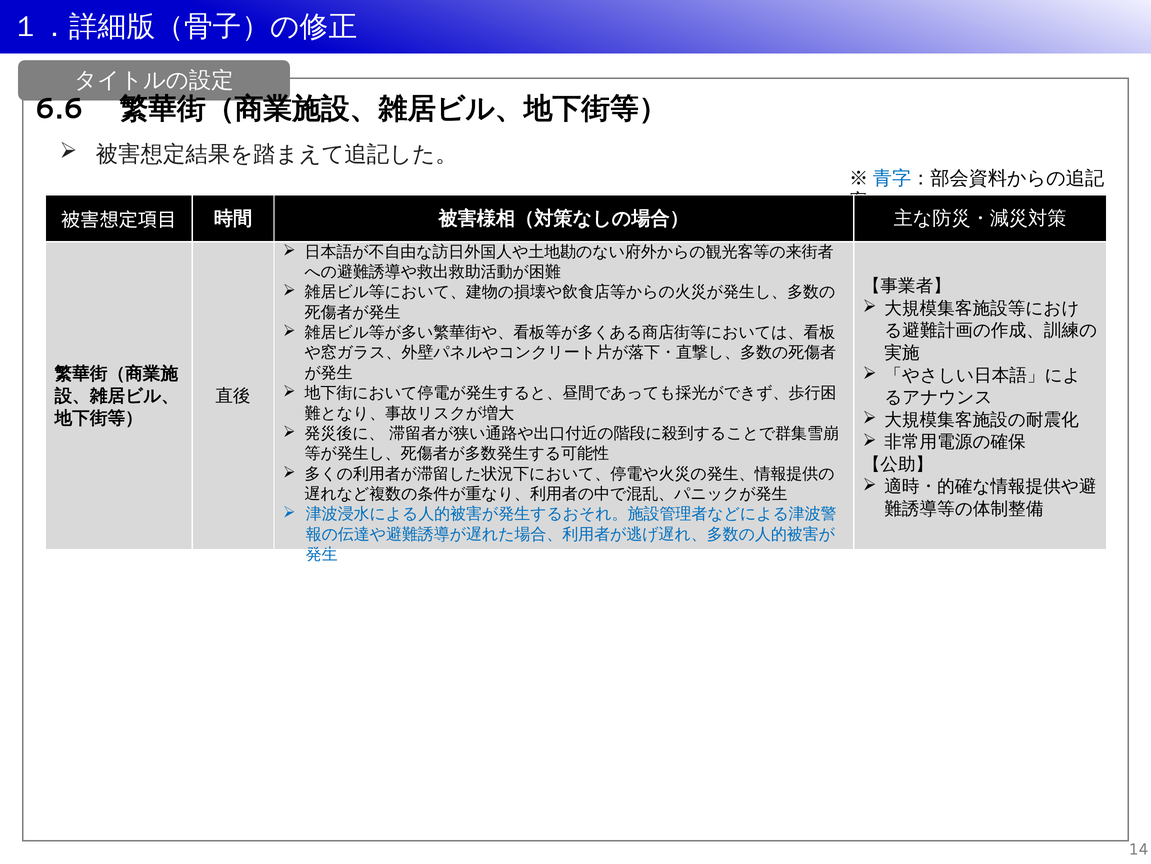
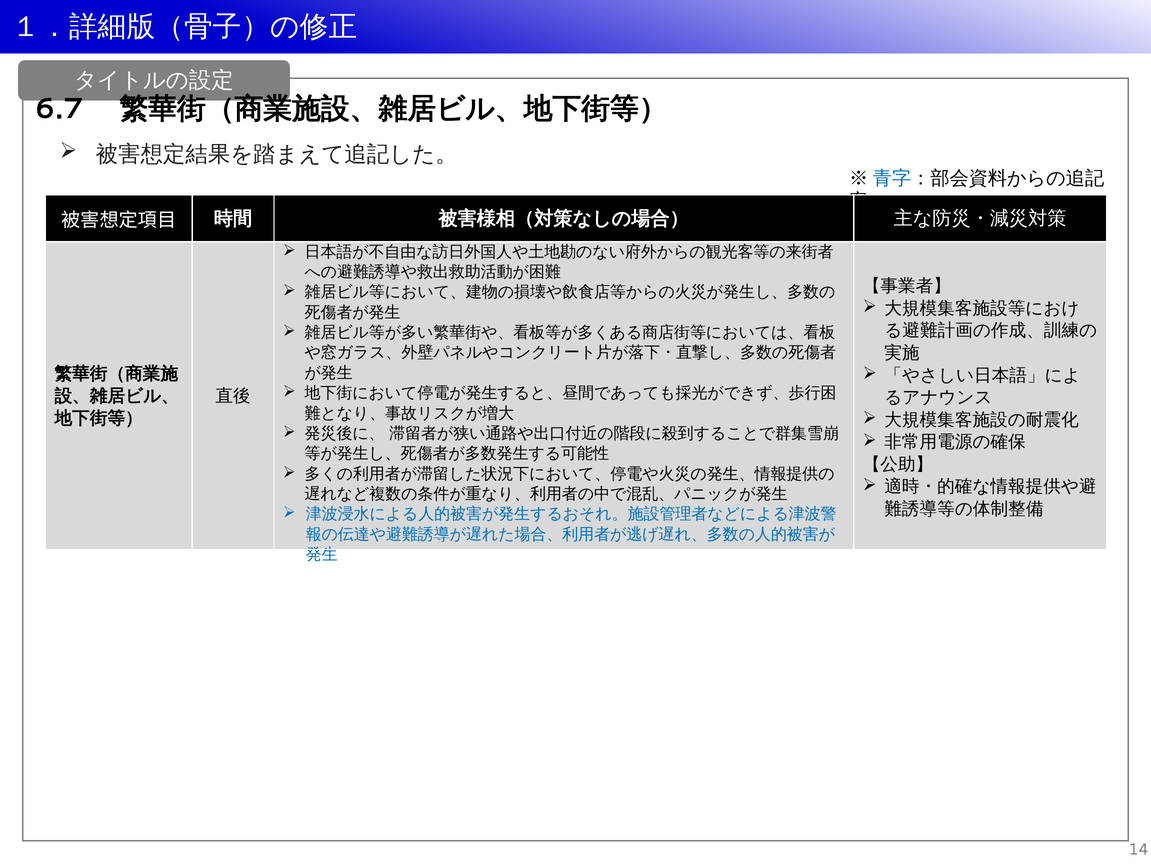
6.6: 6.6 -> 6.7
